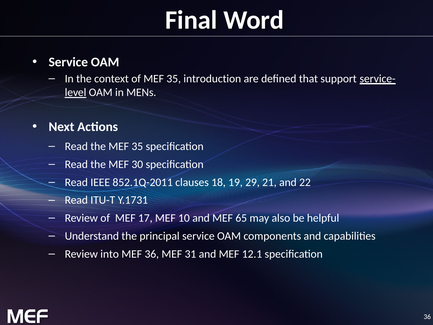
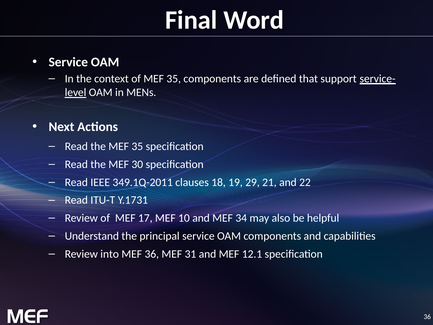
35 introduction: introduction -> components
852.1Q-2011: 852.1Q-2011 -> 349.1Q-2011
65: 65 -> 34
